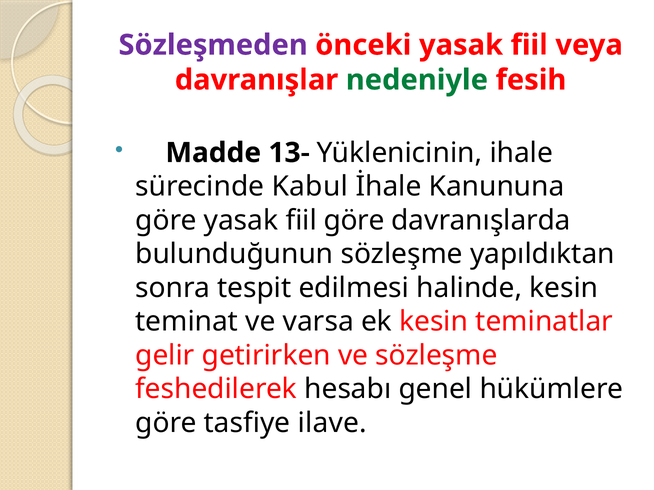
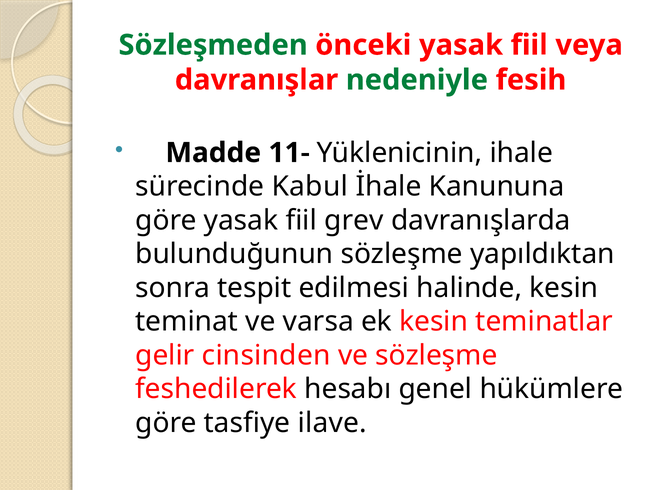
Sözleşmeden colour: purple -> green
13-: 13- -> 11-
fiil göre: göre -> grev
getirirken: getirirken -> cinsinden
